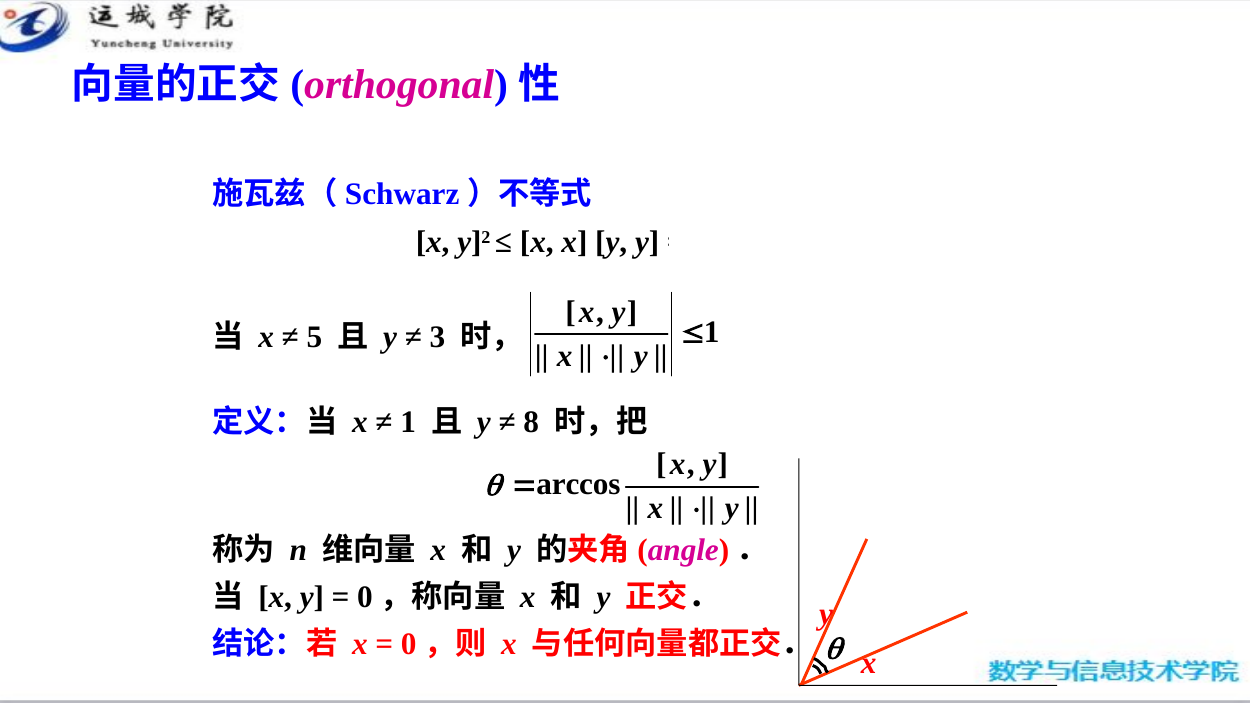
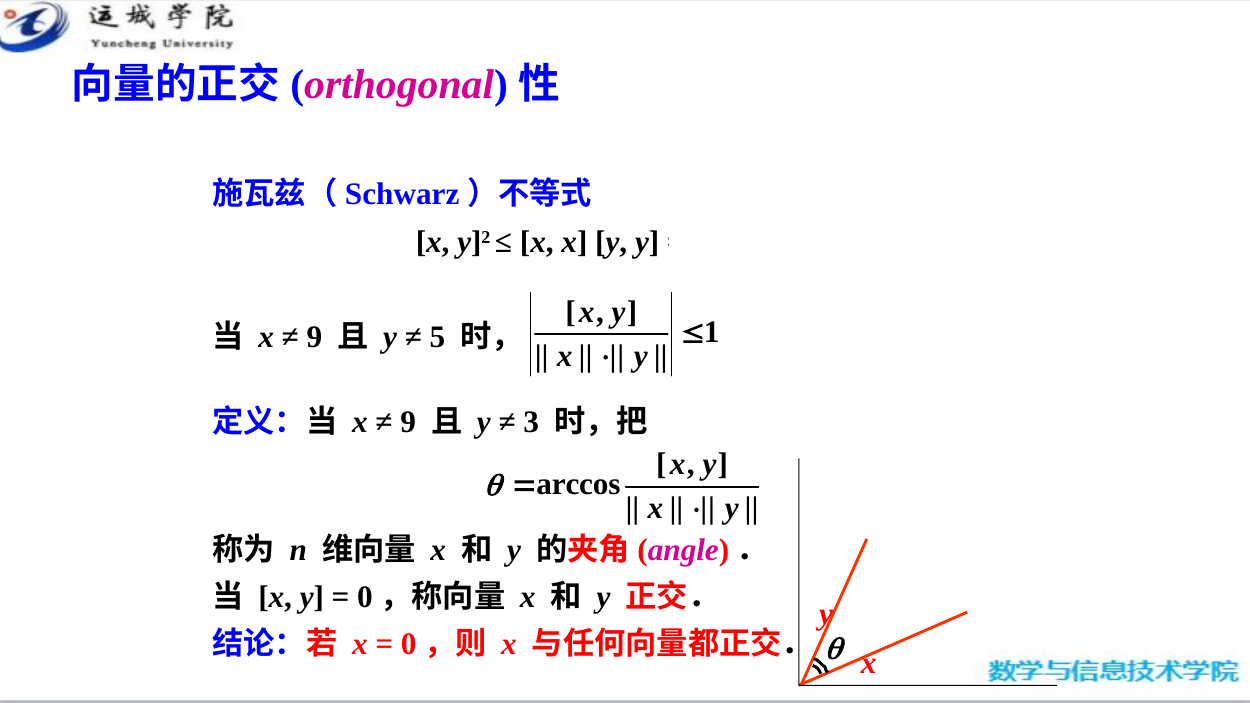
5 at (314, 337): 5 -> 9
3: 3 -> 5
1 at (408, 422): 1 -> 9
8: 8 -> 3
